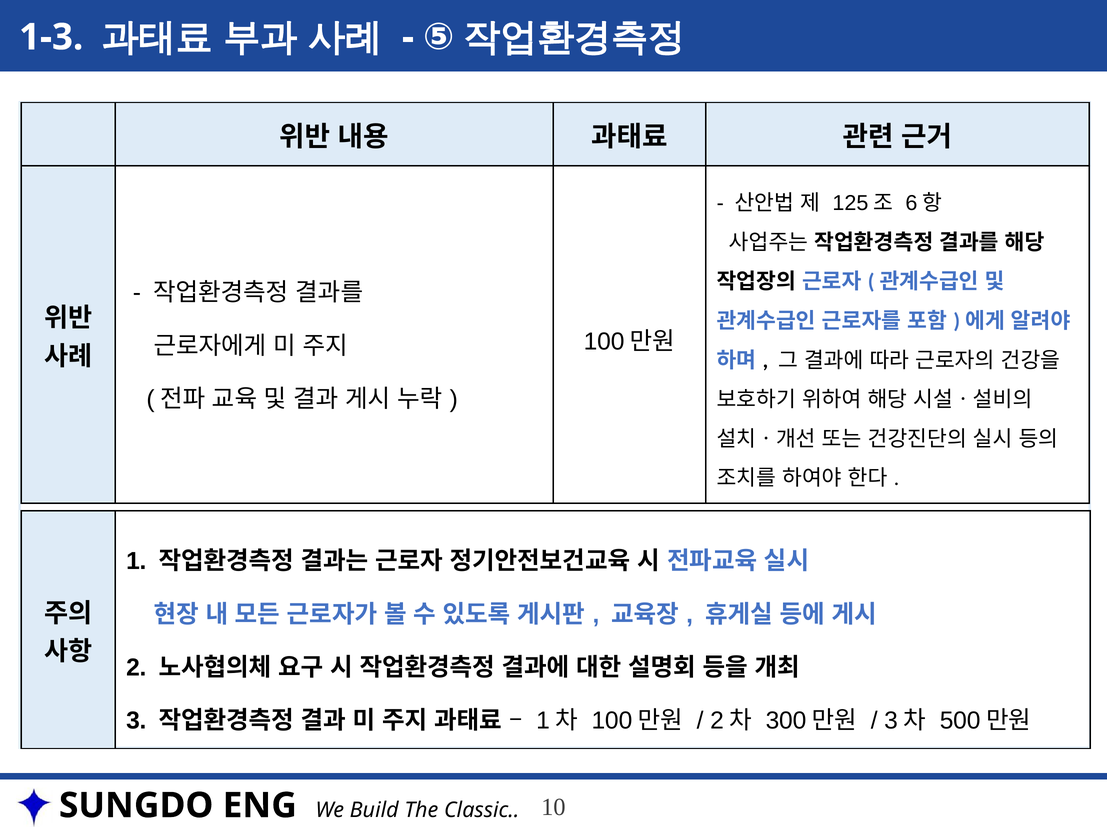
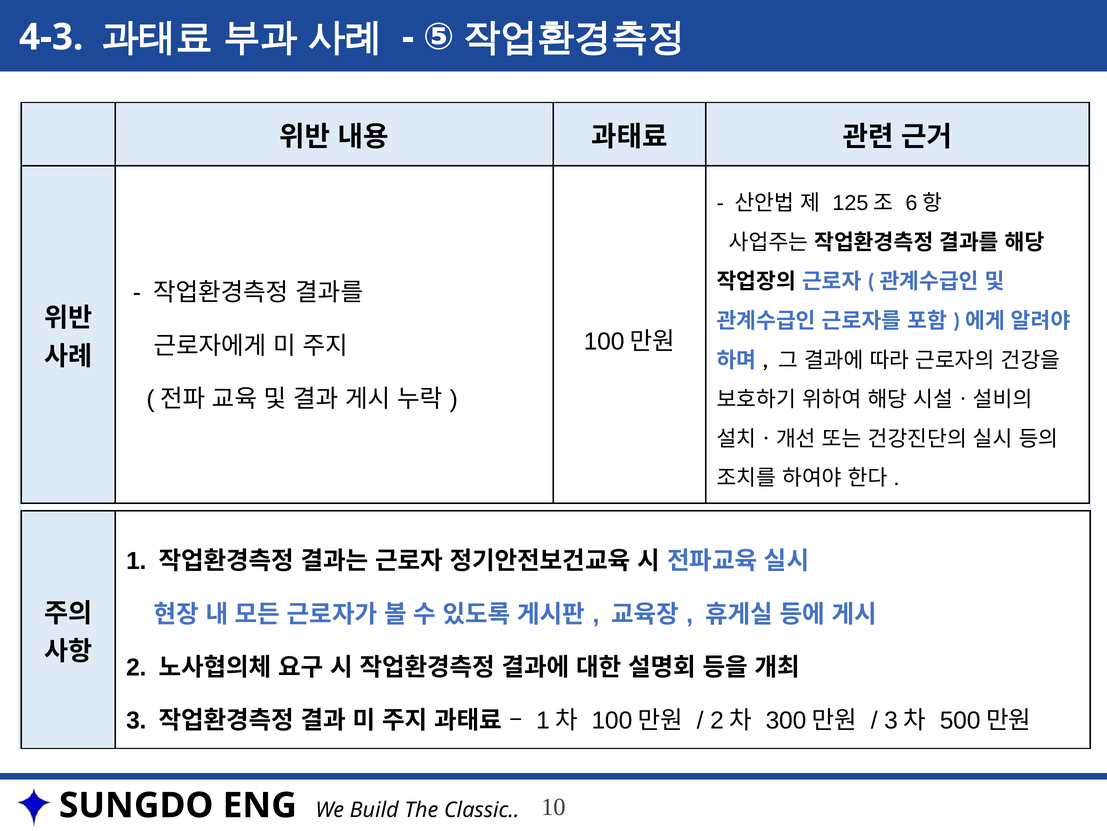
1-3: 1-3 -> 4-3
